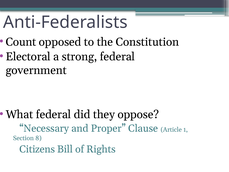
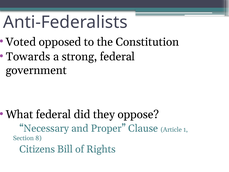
Count: Count -> Voted
Electoral: Electoral -> Towards
